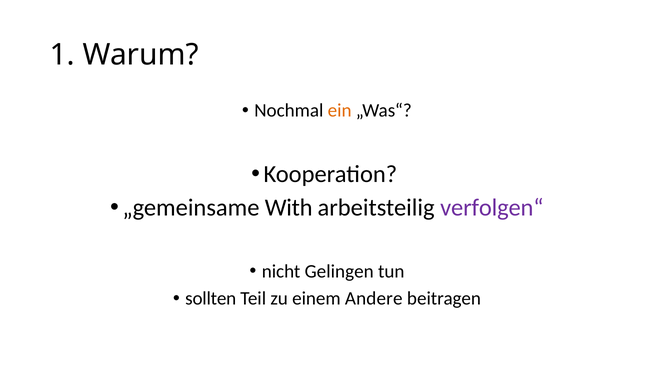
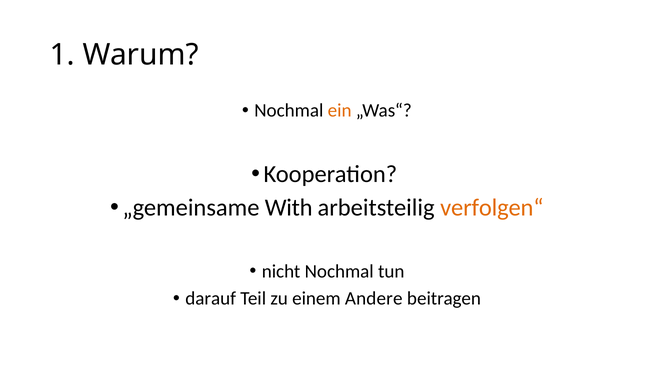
verfolgen“ colour: purple -> orange
nicht Gelingen: Gelingen -> Nochmal
sollten: sollten -> darauf
